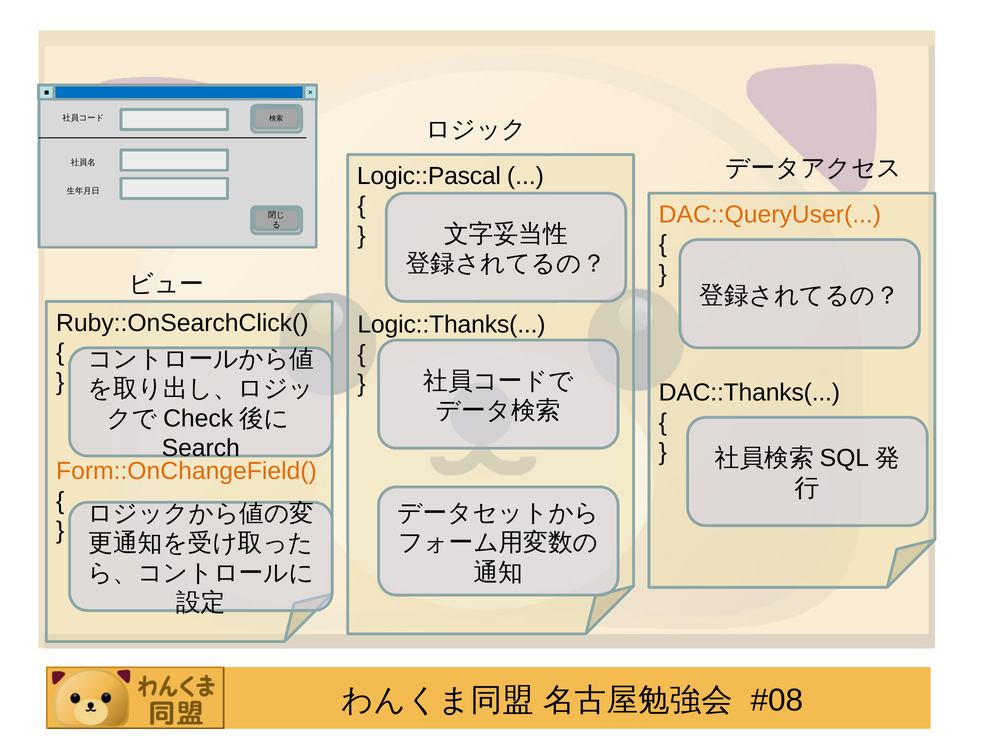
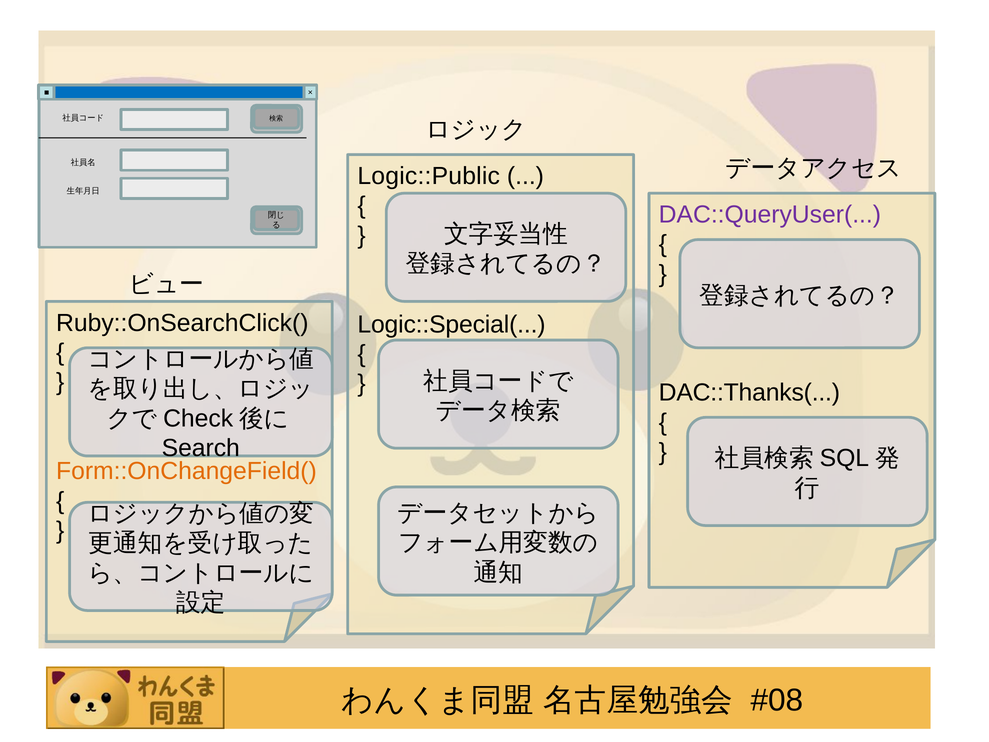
Logic::Pascal: Logic::Pascal -> Logic::Public
DAC::QueryUser( colour: orange -> purple
Logic::Thanks(: Logic::Thanks( -> Logic::Special(
